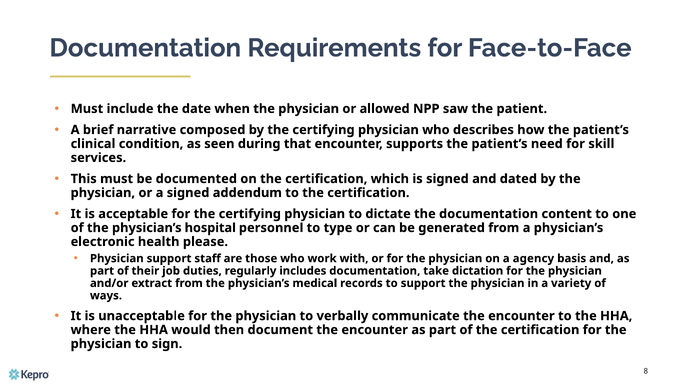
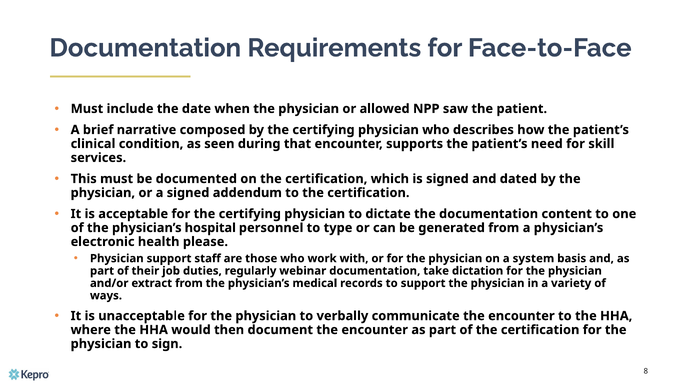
agency: agency -> system
includes: includes -> webinar
